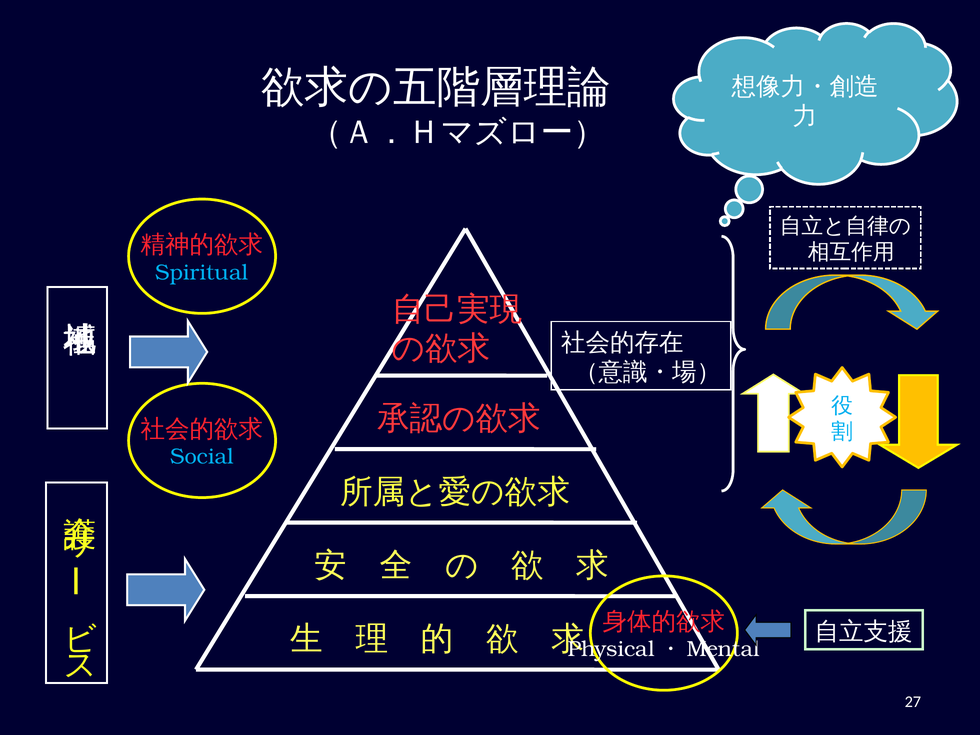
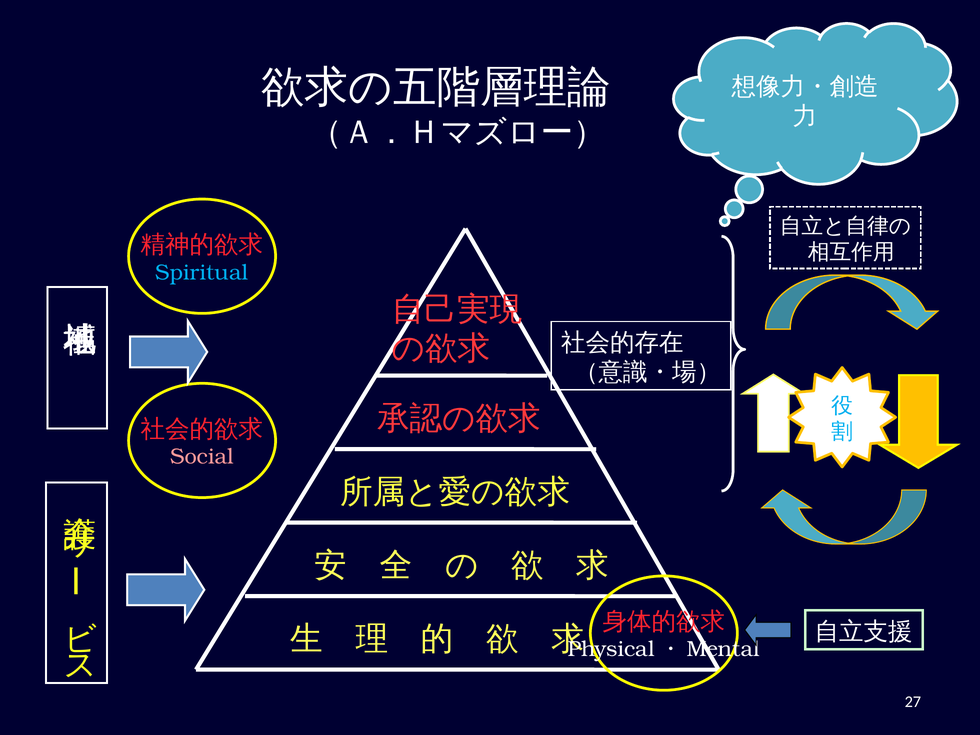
Social colour: light blue -> pink
